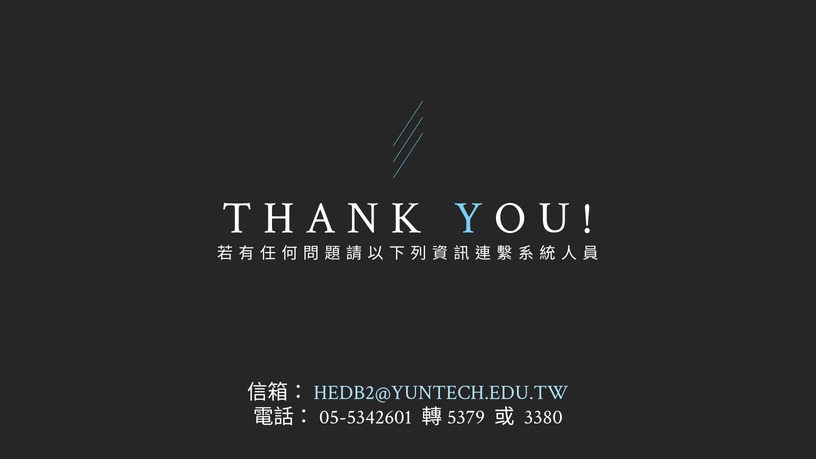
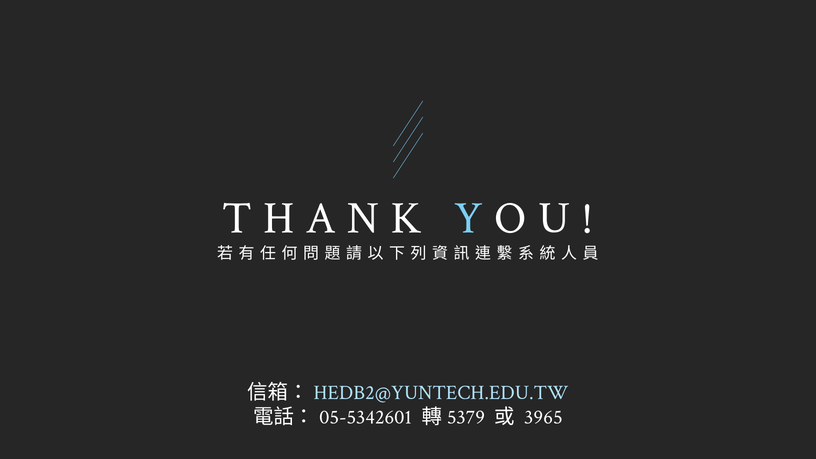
3380: 3380 -> 3965
